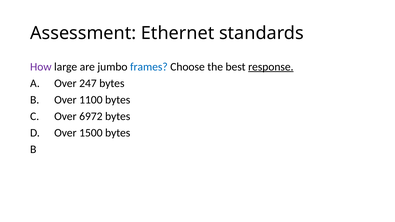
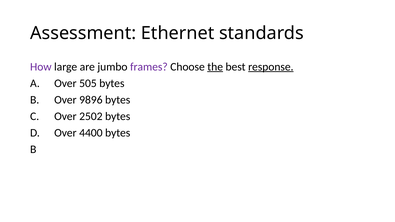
frames colour: blue -> purple
the underline: none -> present
247: 247 -> 505
1100: 1100 -> 9896
6972: 6972 -> 2502
1500: 1500 -> 4400
